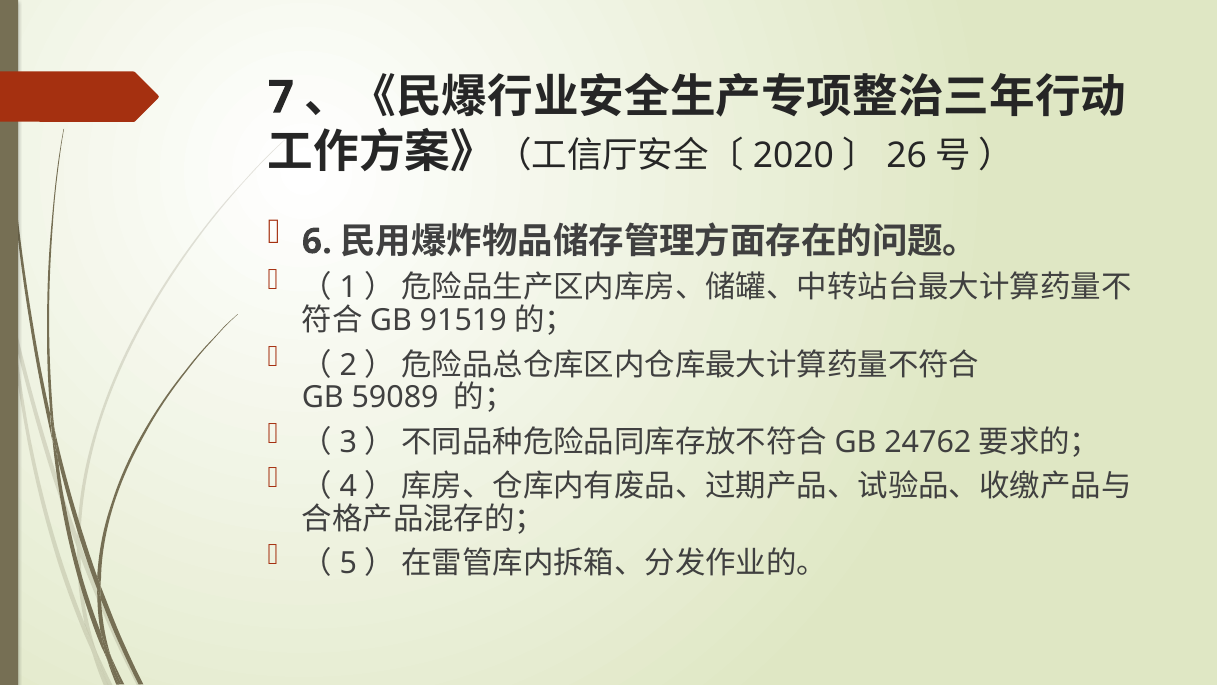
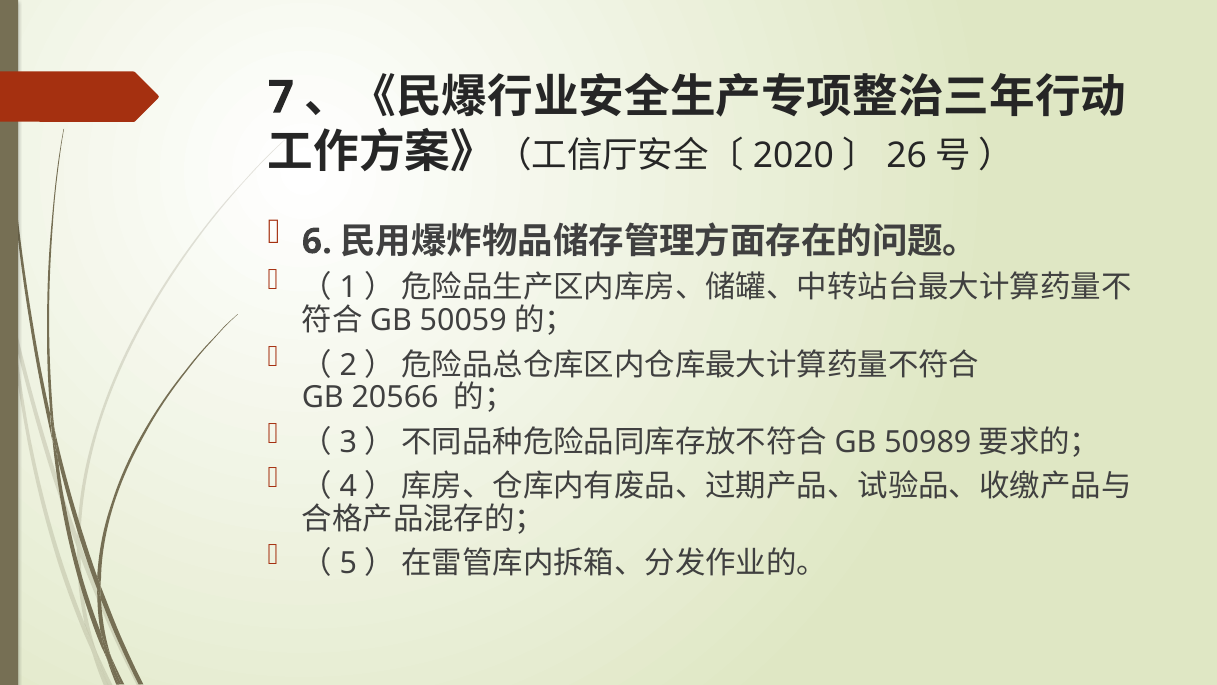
91519: 91519 -> 50059
59089: 59089 -> 20566
24762: 24762 -> 50989
